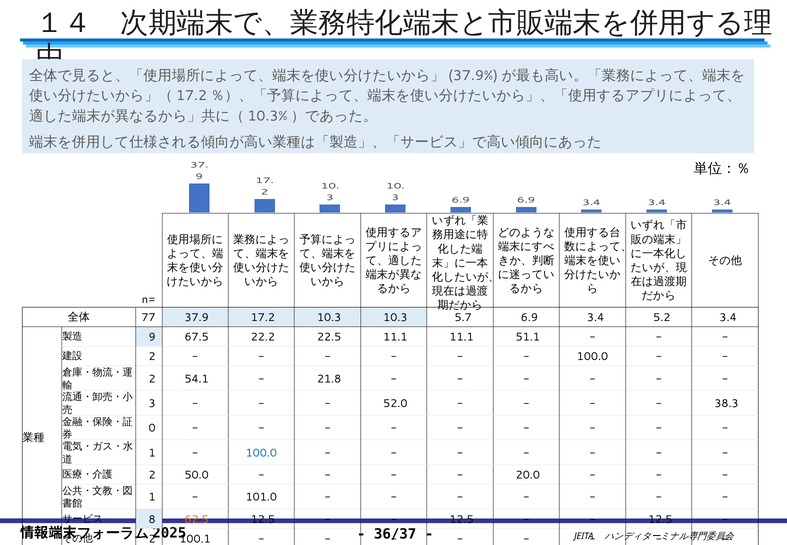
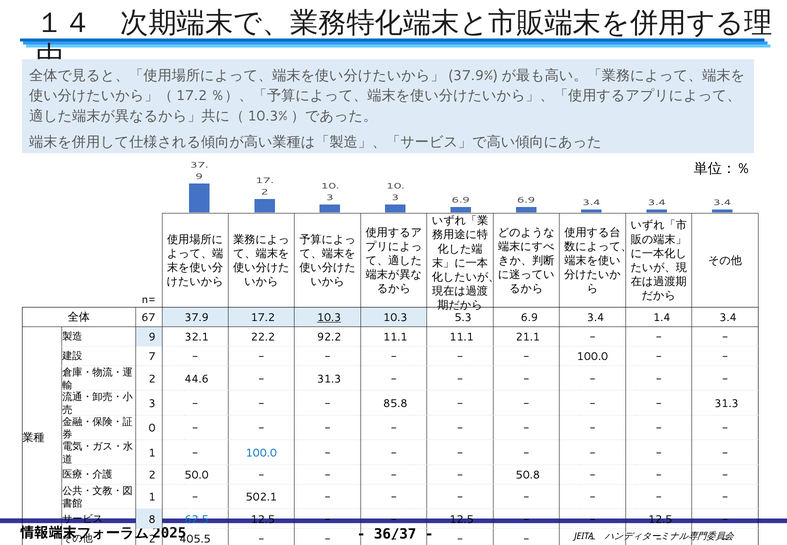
77: 77 -> 67
10.3 at (329, 318) underline: none -> present
5.7: 5.7 -> 5.3
5.2: 5.2 -> 1.4
67.5: 67.5 -> 32.1
22.5: 22.5 -> 92.2
51.1: 51.1 -> 21.1
2 at (152, 357): 2 -> 7
54.1: 54.1 -> 44.6
21.8 at (329, 379): 21.8 -> 31.3
52.0: 52.0 -> 85.8
38.3 at (727, 403): 38.3 -> 31.3
20.0: 20.0 -> 50.8
101.0: 101.0 -> 502.1
62.5 colour: orange -> blue
100.1: 100.1 -> 405.5
